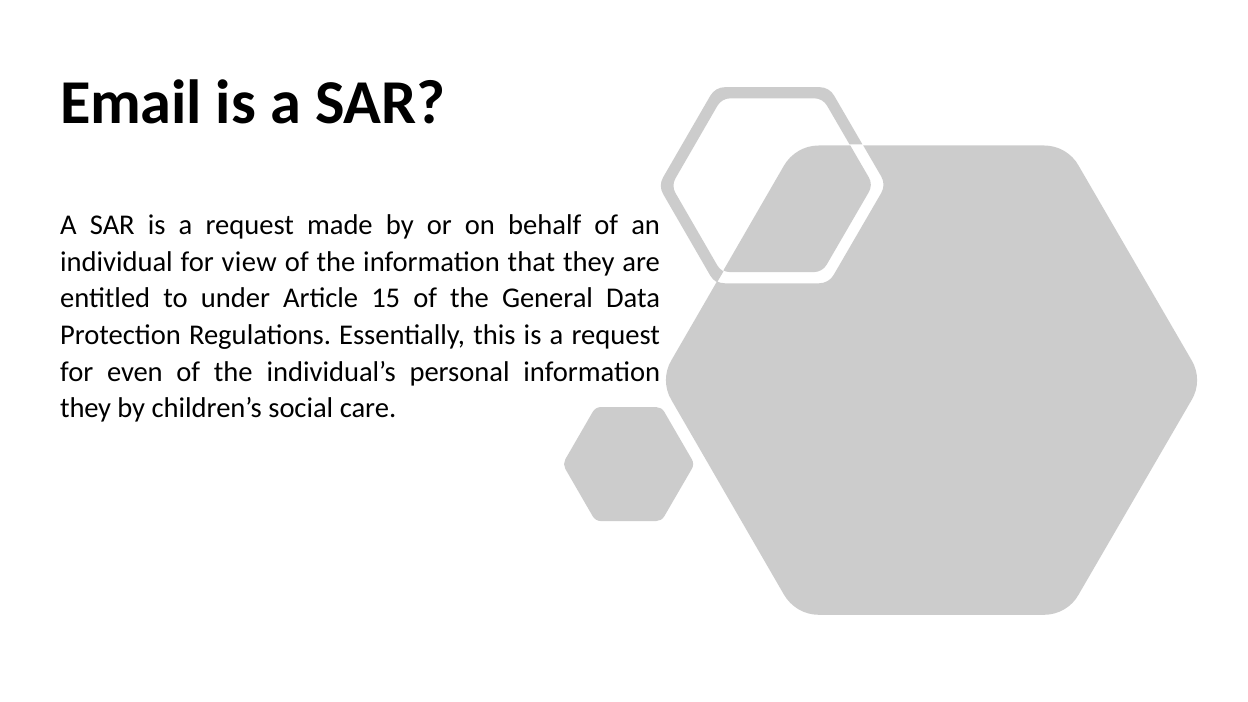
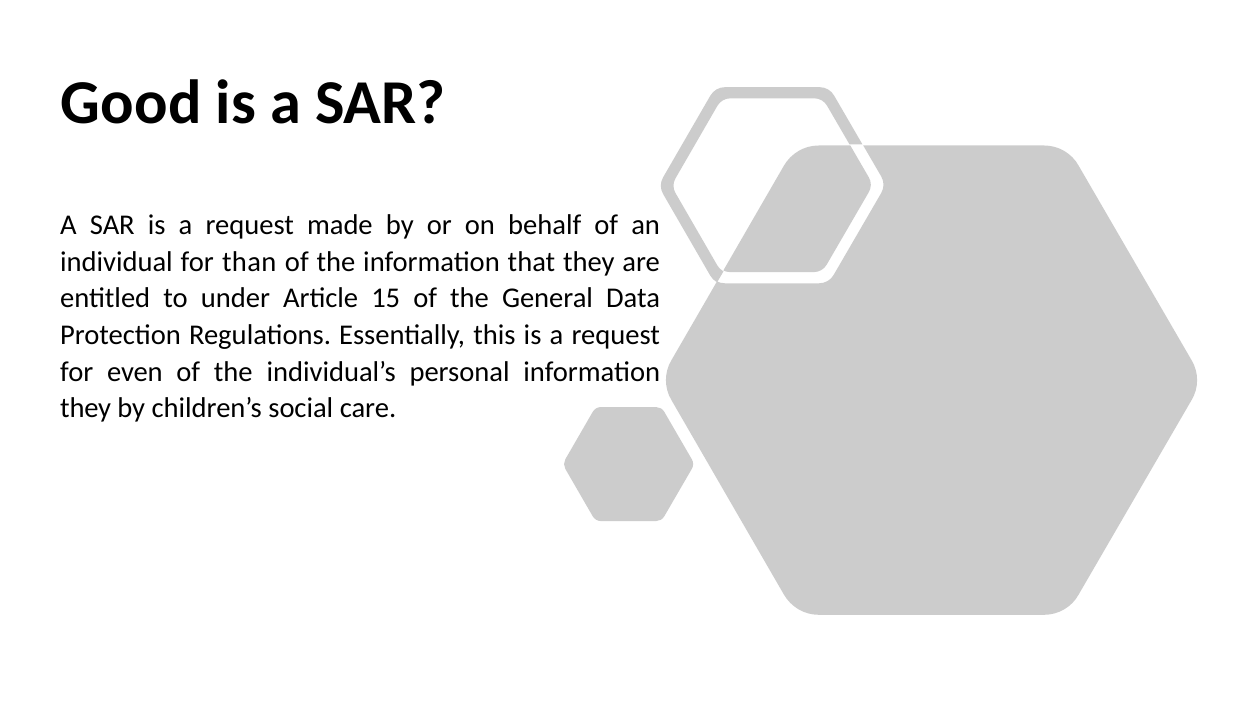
Email: Email -> Good
view: view -> than
